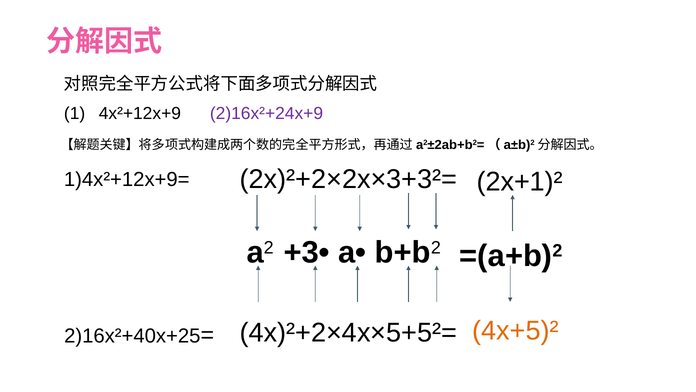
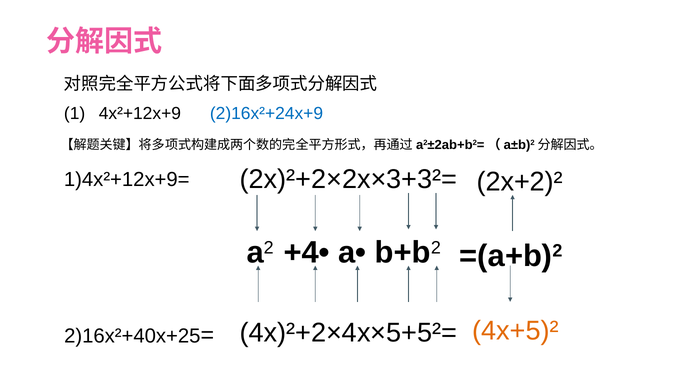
2)16x²+24x+9 colour: purple -> blue
2x+1)²: 2x+1)² -> 2x+2)²
+3•: +3• -> +4•
